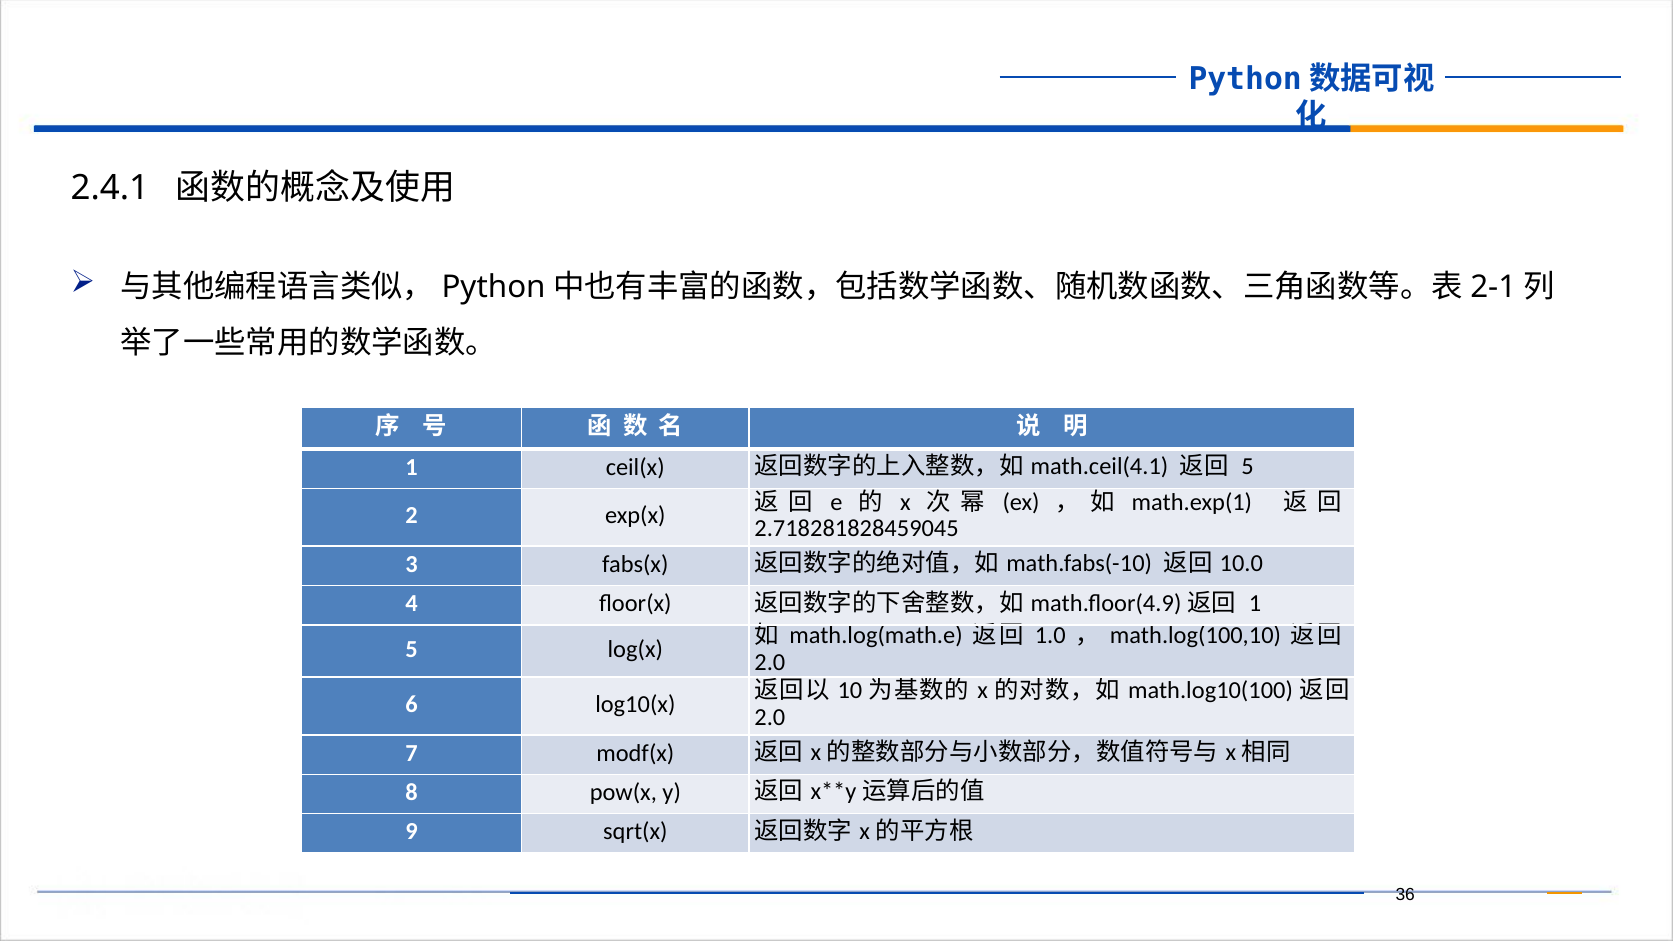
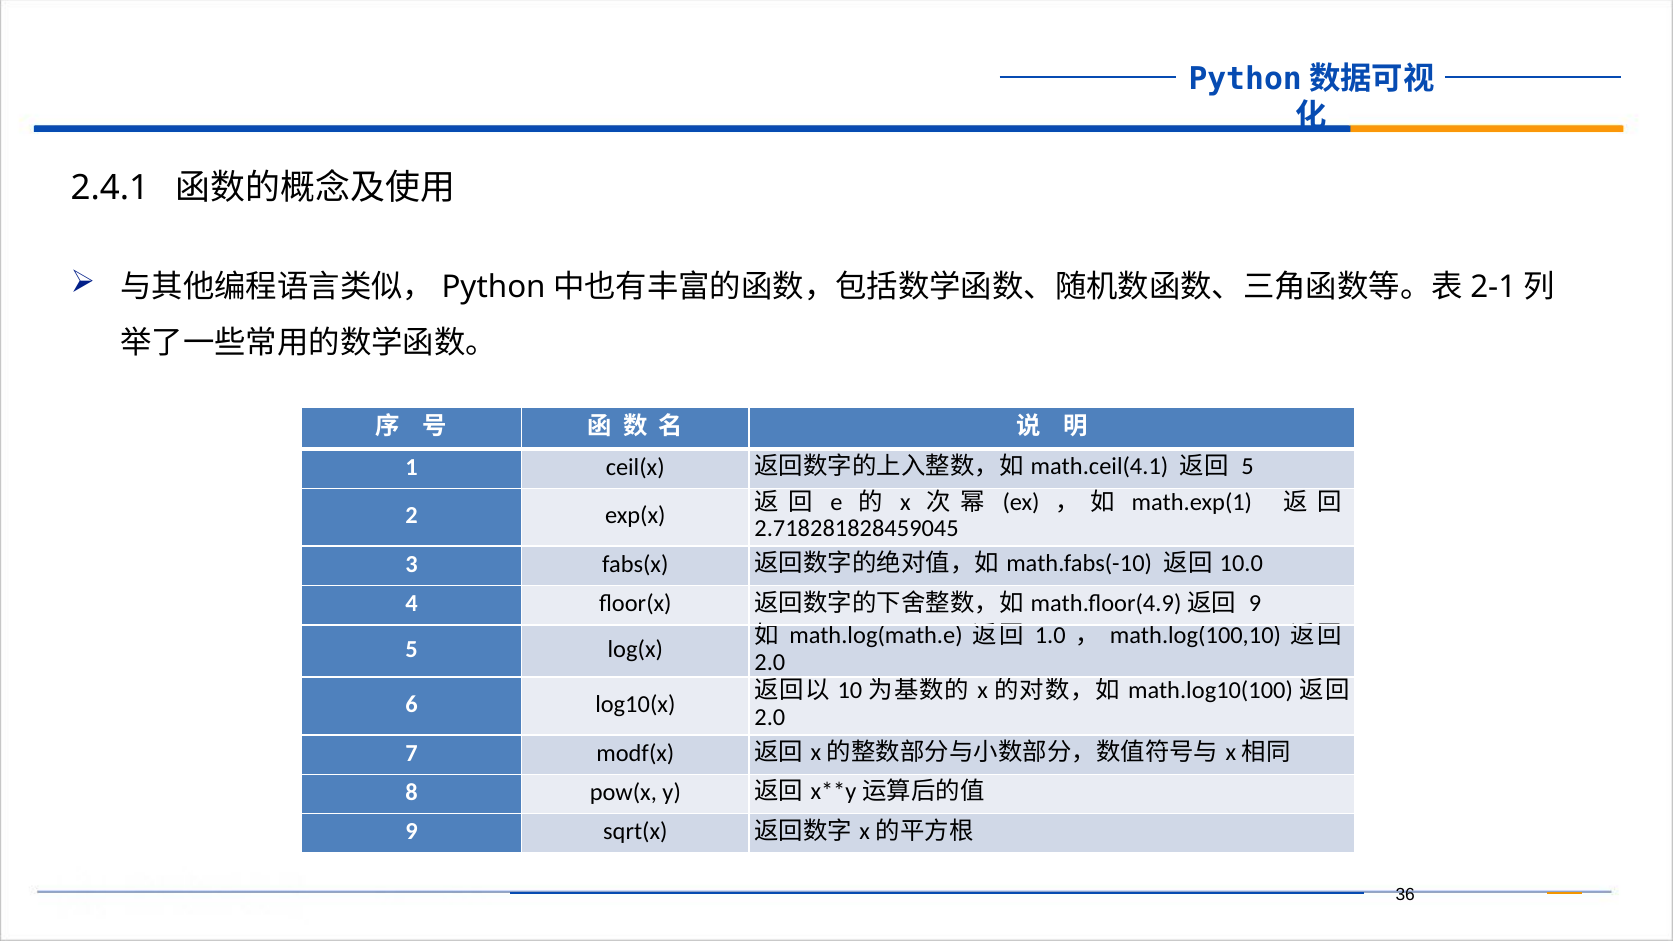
1 at (1255, 603): 1 -> 9
